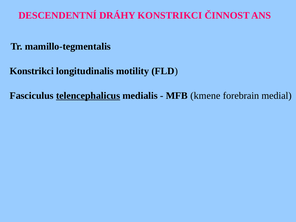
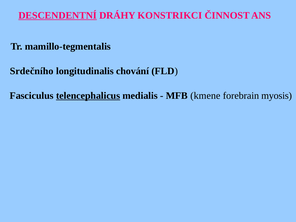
DESCENDENTNÍ underline: none -> present
Konstrikci at (32, 71): Konstrikci -> Srdečního
motility: motility -> chování
medial: medial -> myosis
